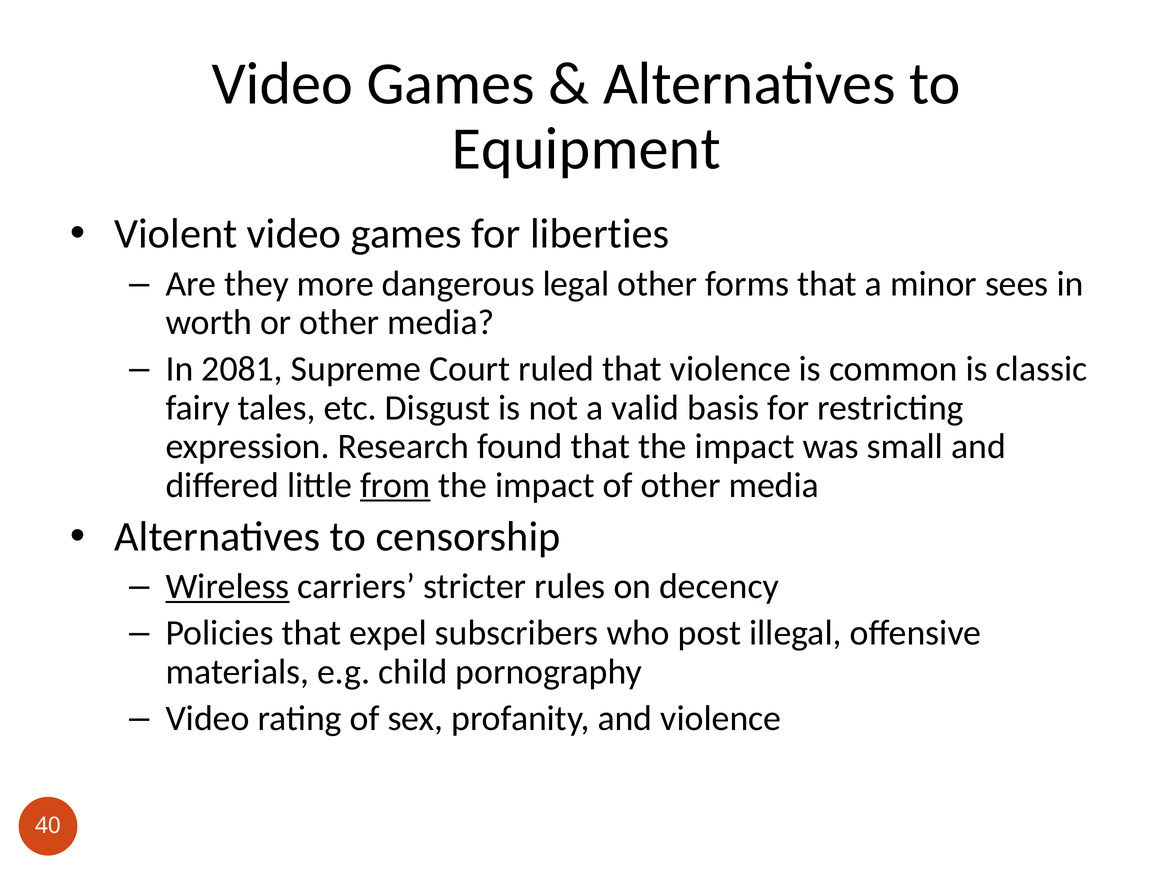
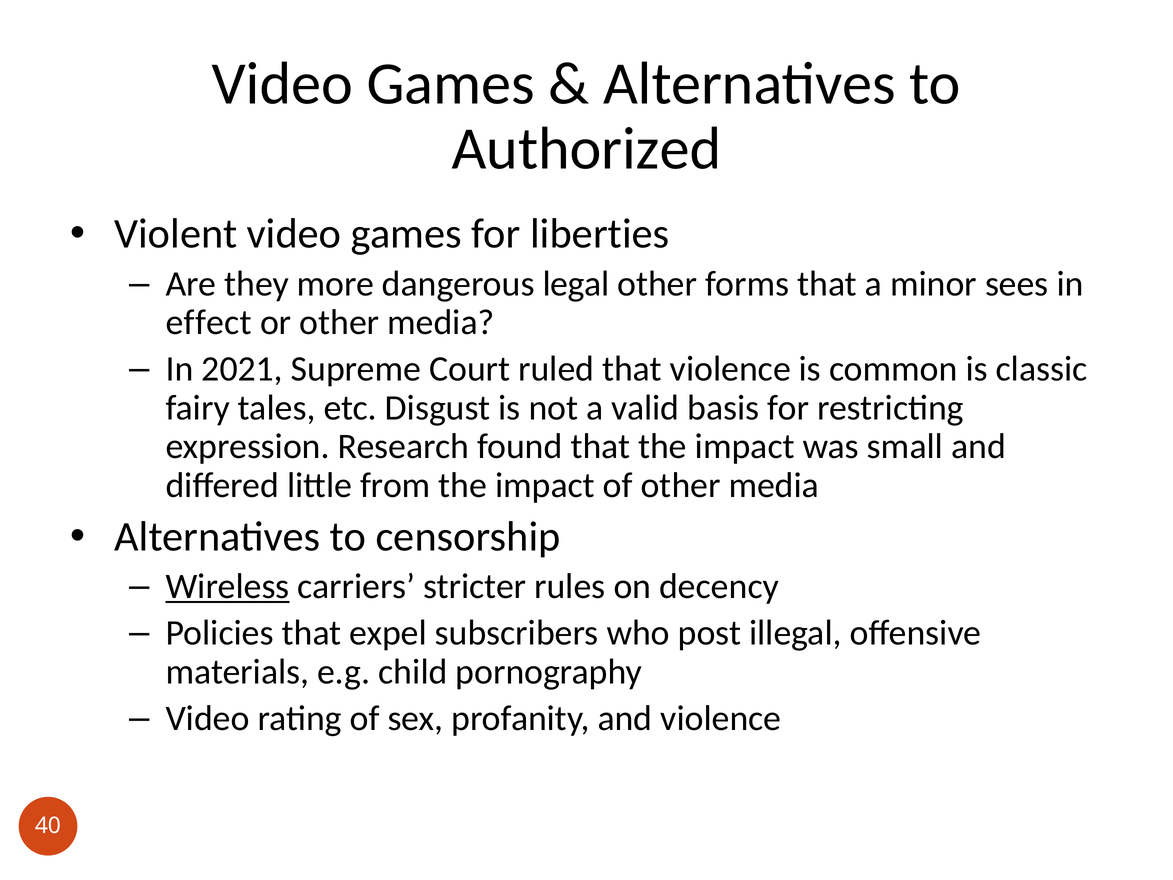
Equipment: Equipment -> Authorized
worth: worth -> effect
2081: 2081 -> 2021
from underline: present -> none
